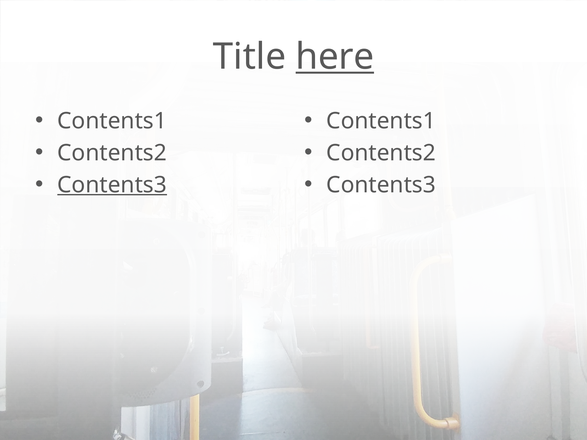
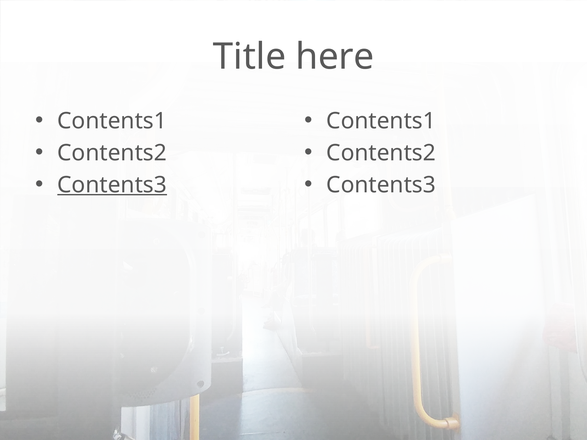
here underline: present -> none
